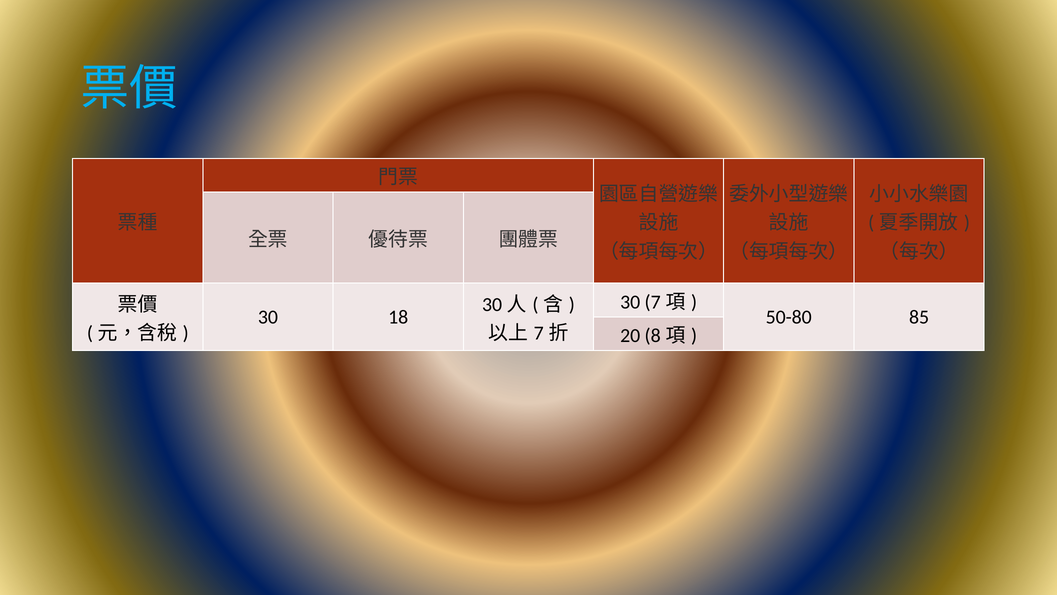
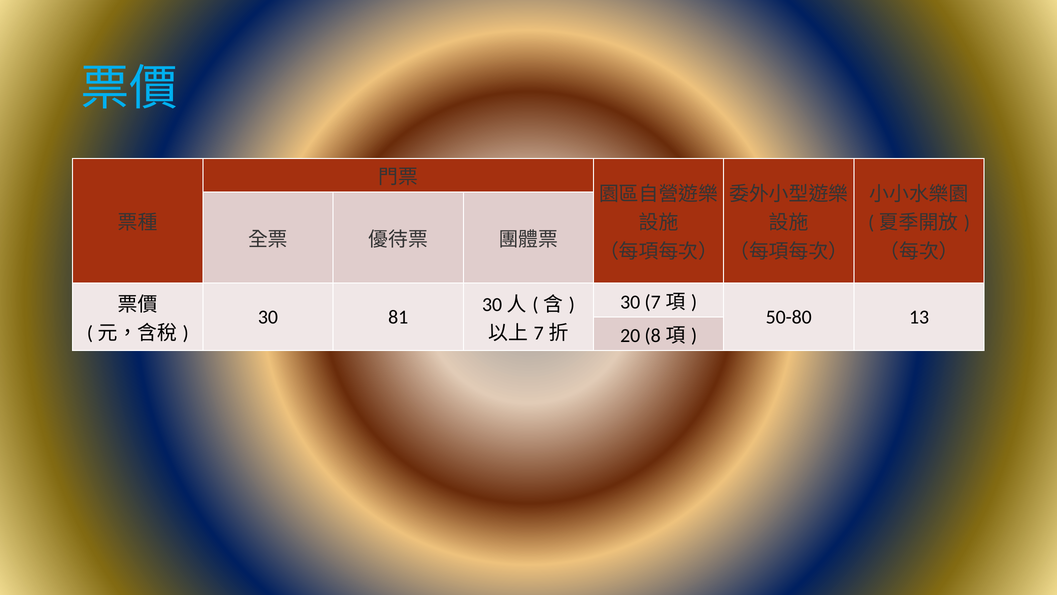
18: 18 -> 81
85: 85 -> 13
